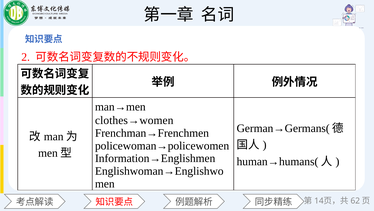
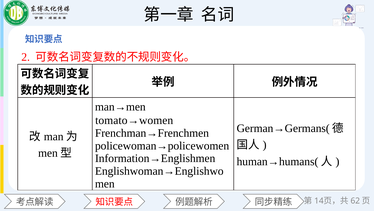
clothes→women: clothes→women -> tomato→women
